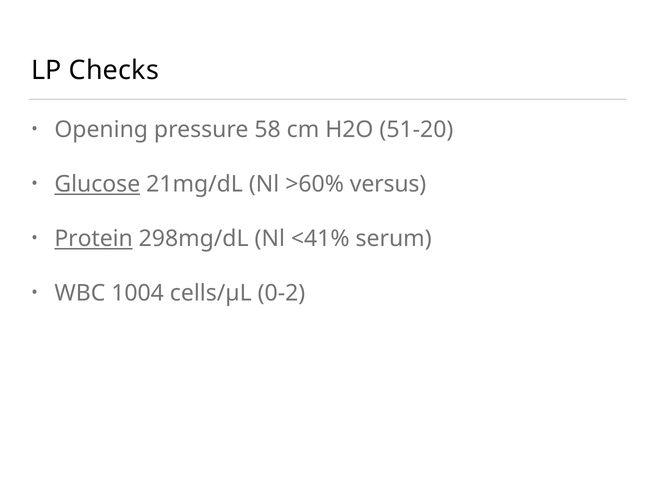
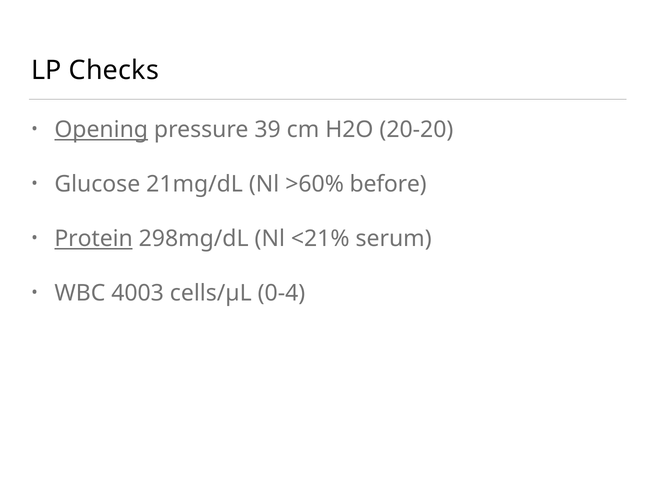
Opening underline: none -> present
58: 58 -> 39
51-20: 51-20 -> 20-20
Glucose underline: present -> none
versus: versus -> before
<41%: <41% -> <21%
1004: 1004 -> 4003
0-2: 0-2 -> 0-4
